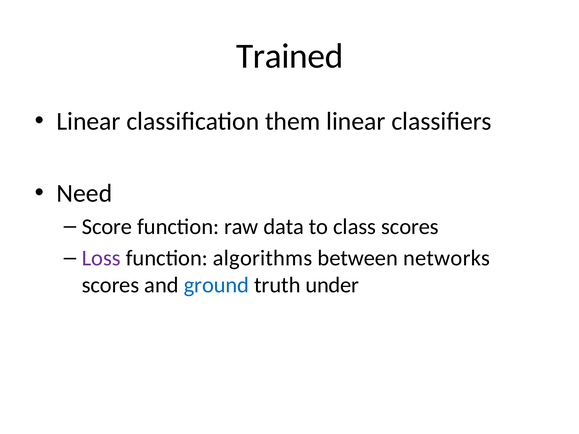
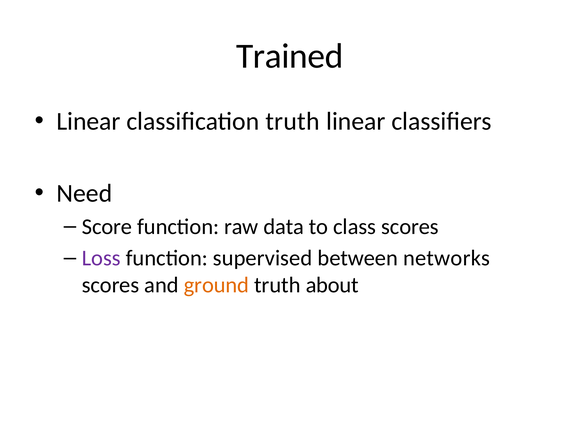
classification them: them -> truth
algorithms: algorithms -> supervised
ground colour: blue -> orange
under: under -> about
